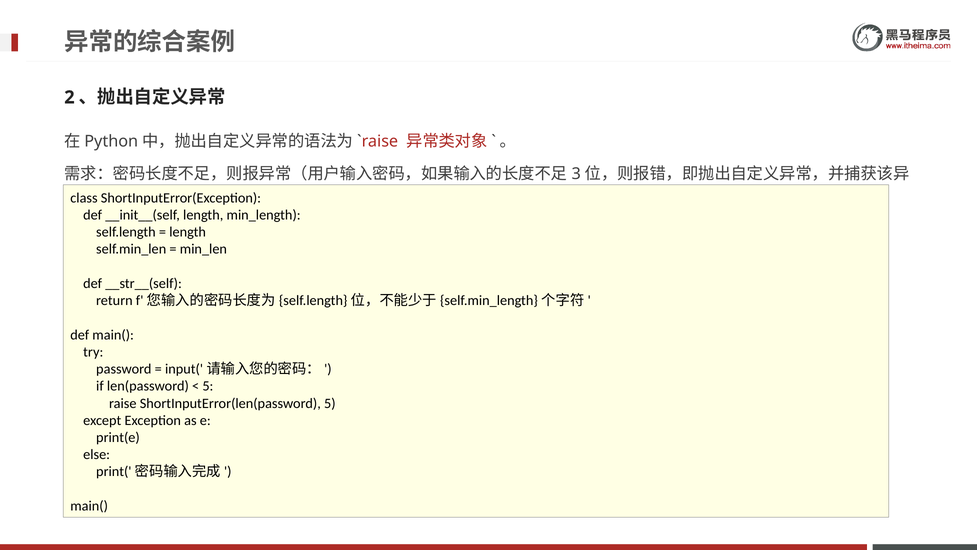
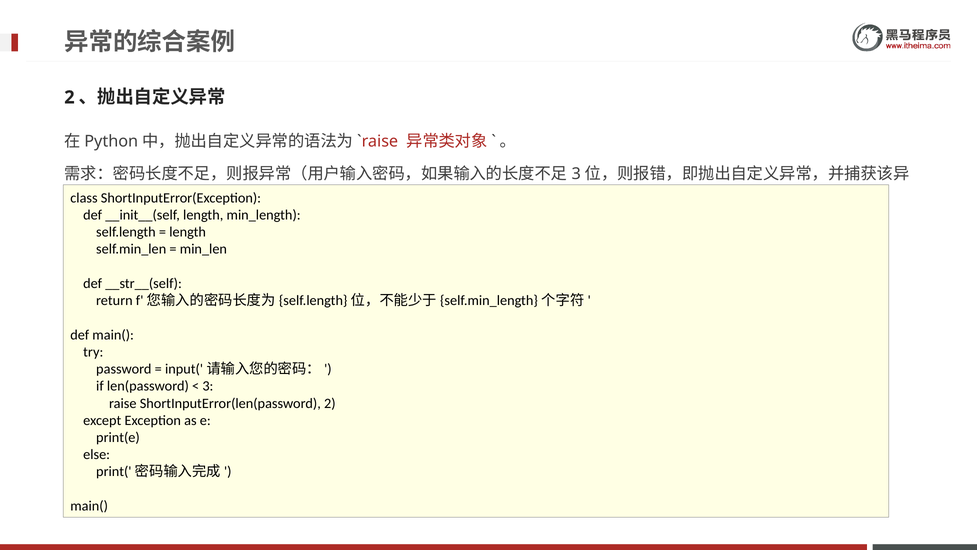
5 at (208, 386): 5 -> 3
ShortInputError(len(password 5: 5 -> 2
